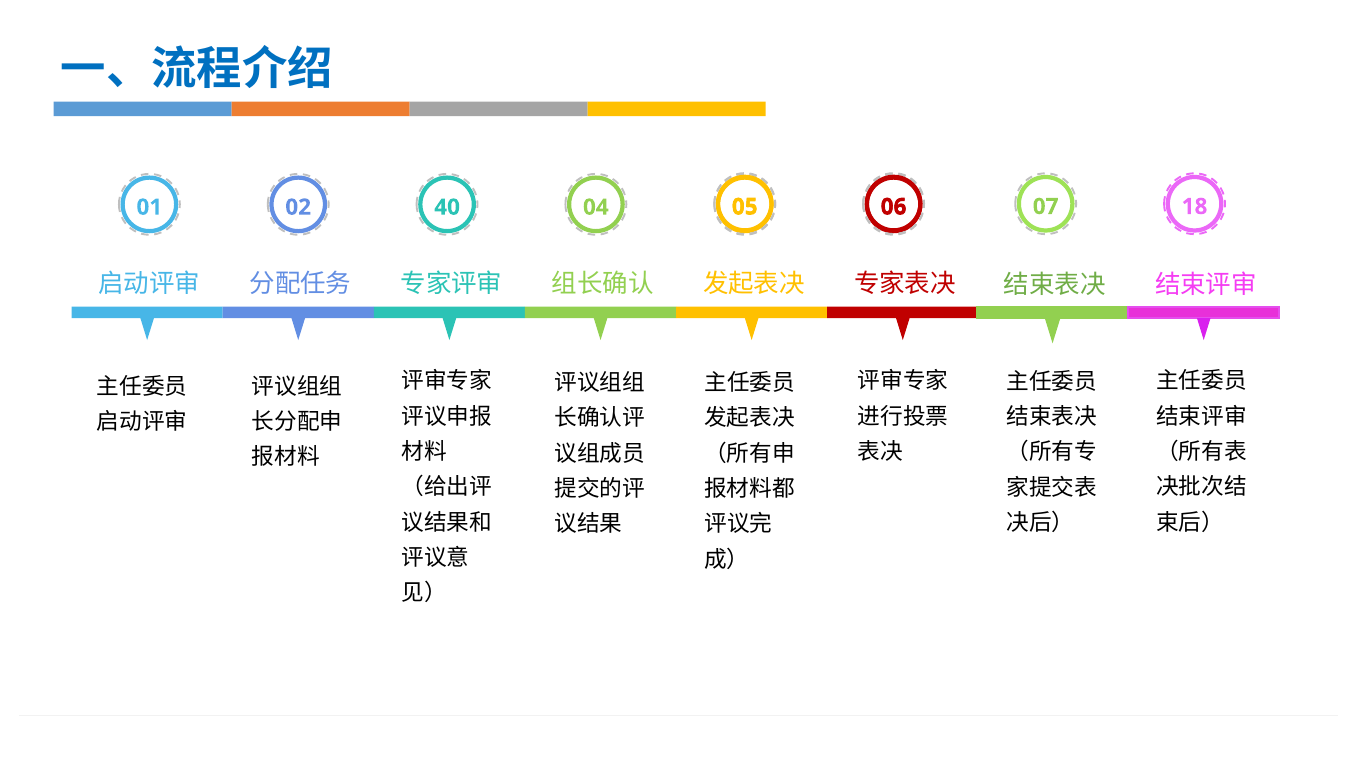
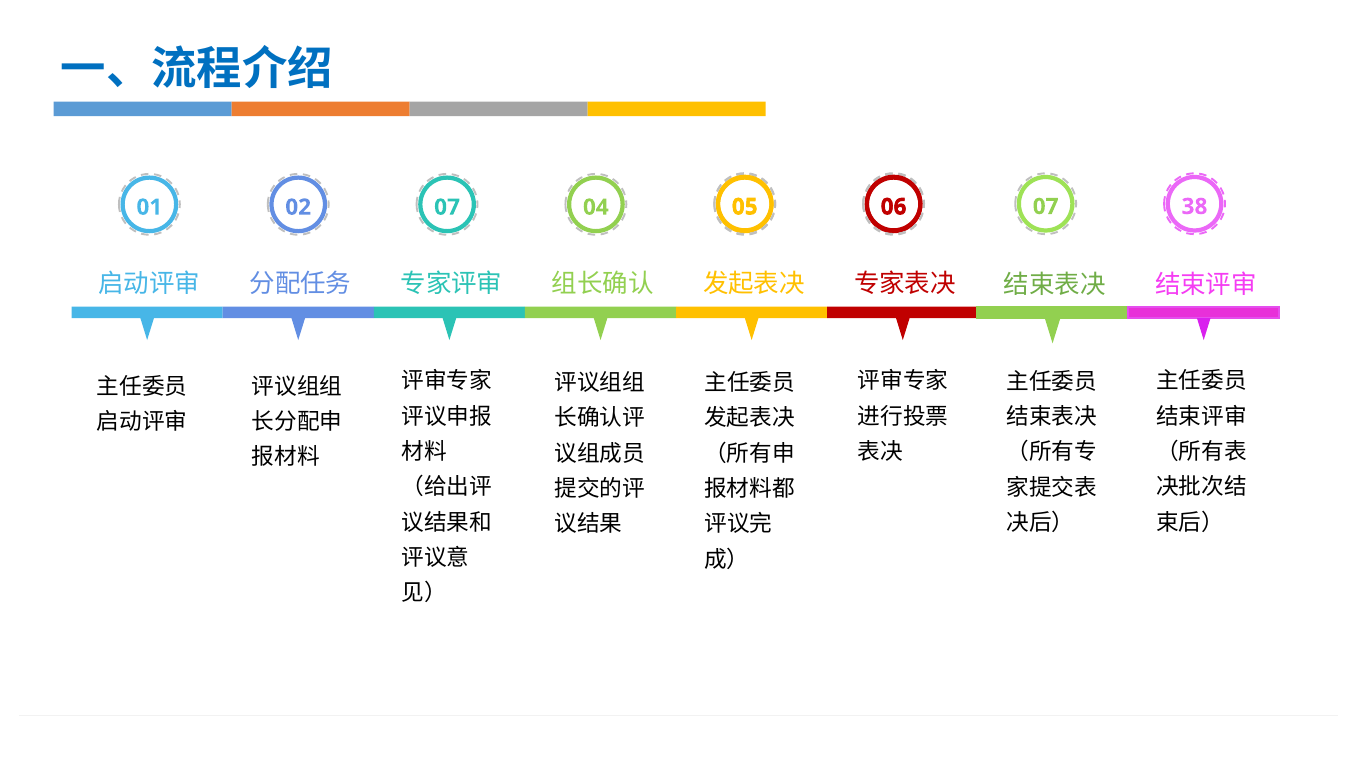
18: 18 -> 38
02 40: 40 -> 07
